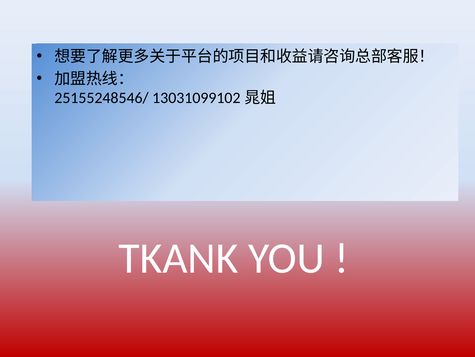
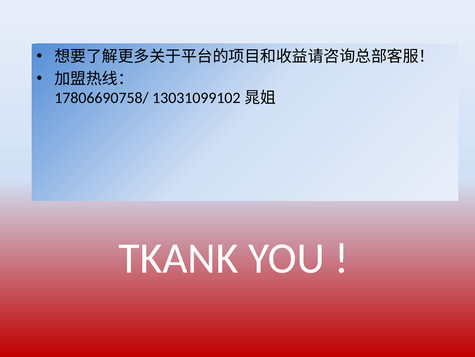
25155248546/: 25155248546/ -> 17806690758/
